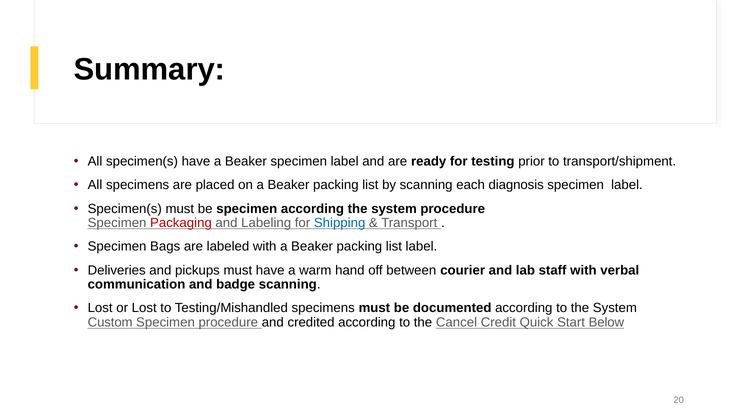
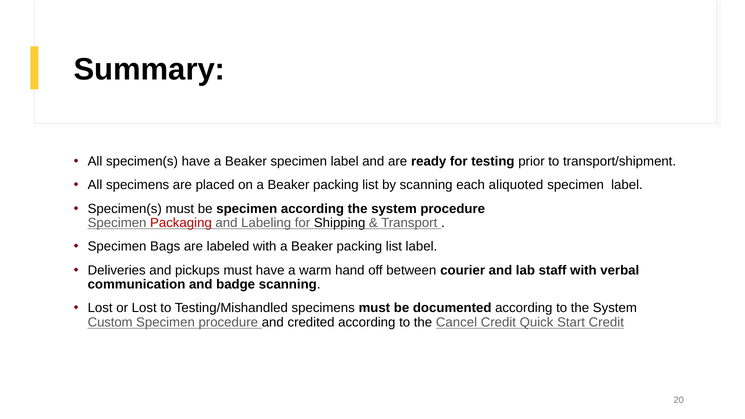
diagnosis: diagnosis -> aliquoted
Shipping colour: blue -> black
Start Below: Below -> Credit
